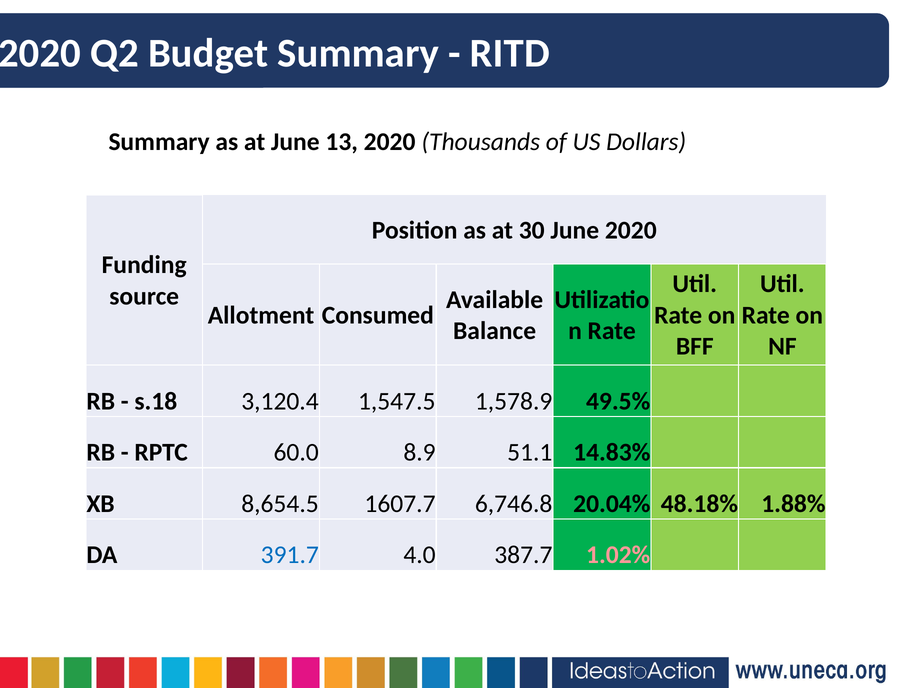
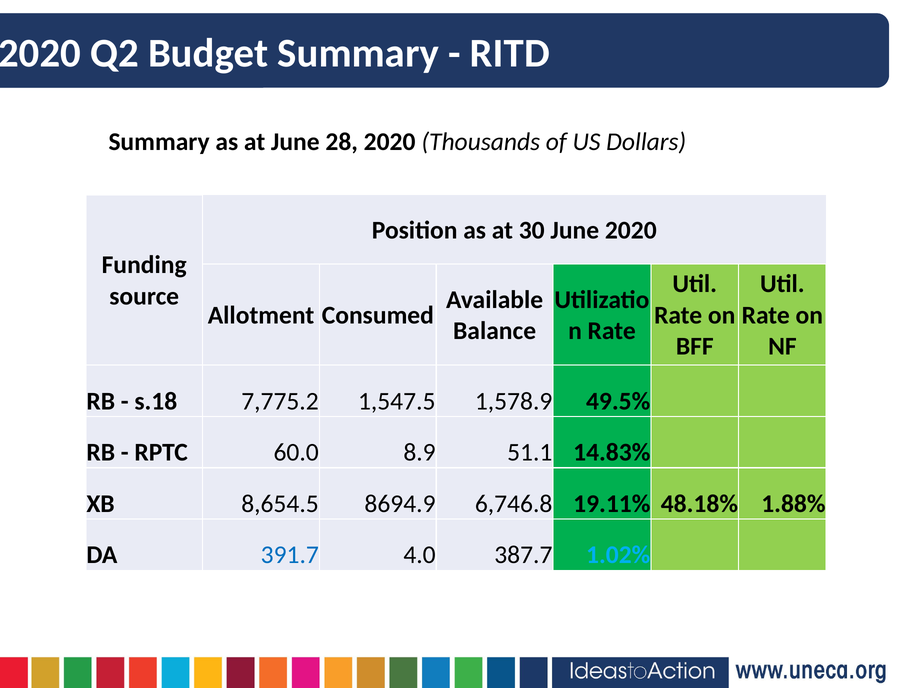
13: 13 -> 28
3,120.4: 3,120.4 -> 7,775.2
1607.7: 1607.7 -> 8694.9
20.04%: 20.04% -> 19.11%
1.02% colour: pink -> light blue
